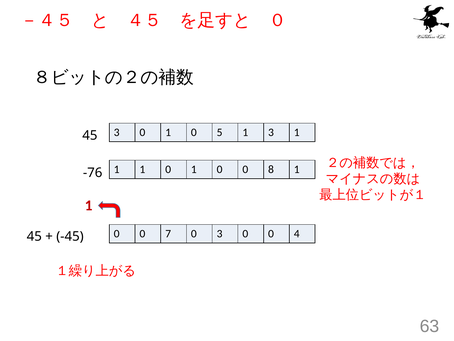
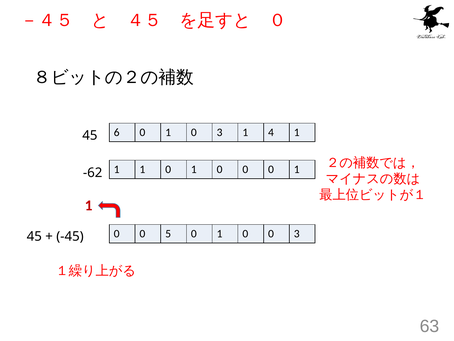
45 3: 3 -> 6
1 0 5: 5 -> 3
1 3: 3 -> 4
-76: -76 -> -62
0 0 8: 8 -> 0
7: 7 -> 5
3 at (220, 234): 3 -> 1
0 0 4: 4 -> 3
